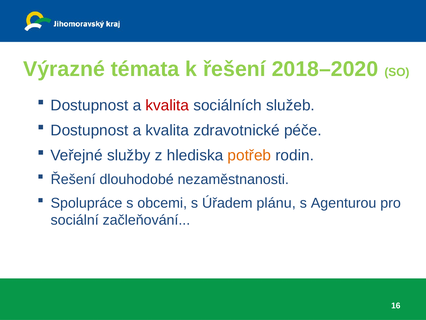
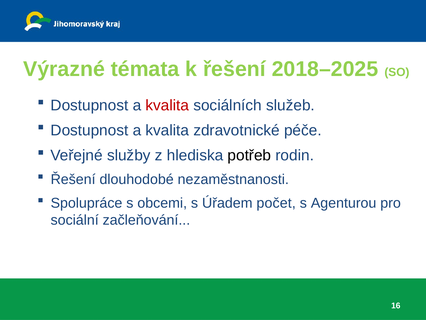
2018–2020: 2018–2020 -> 2018–2025
potřeb colour: orange -> black
plánu: plánu -> počet
